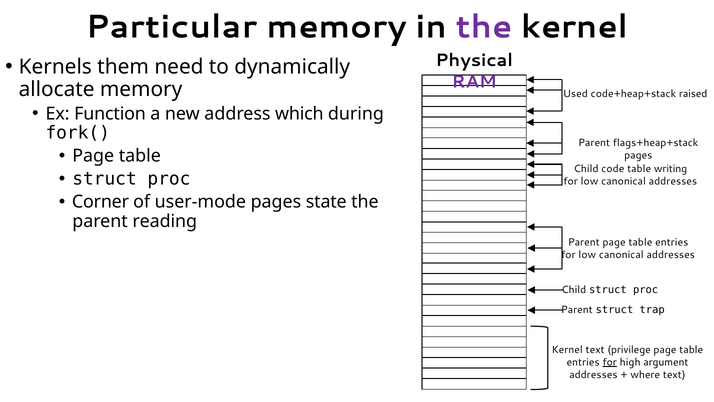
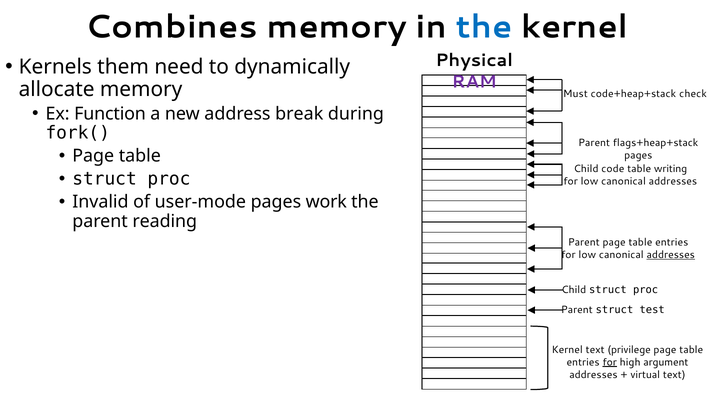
Particular: Particular -> Combines
the at (484, 27) colour: purple -> blue
Used: Used -> Must
raised: raised -> check
which: which -> break
Corner: Corner -> Invalid
state: state -> work
addresses at (671, 255) underline: none -> present
trap: trap -> test
where: where -> virtual
